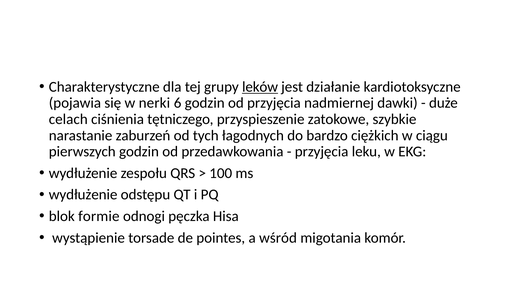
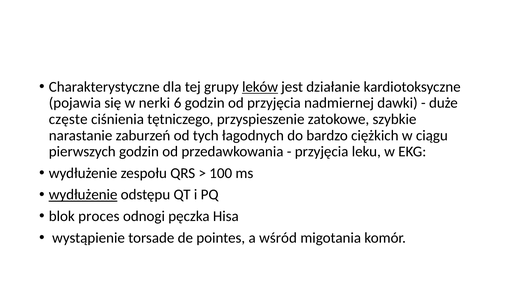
celach: celach -> częste
wydłużenie at (83, 195) underline: none -> present
formie: formie -> proces
